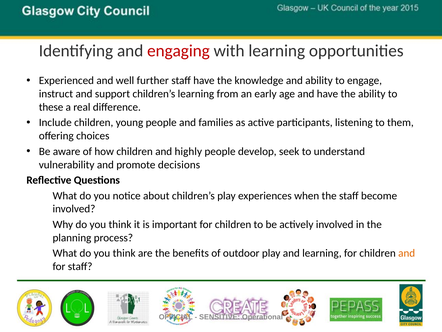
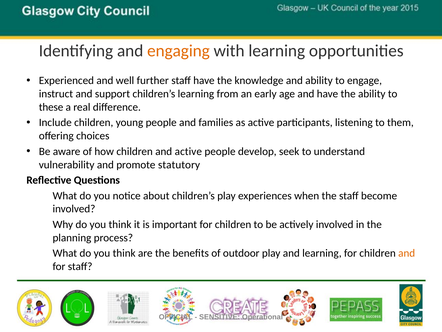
engaging colour: red -> orange
and highly: highly -> active
decisions: decisions -> statutory
